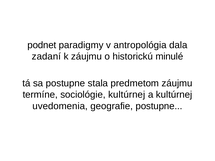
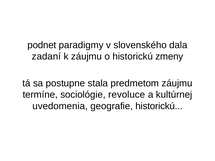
antropológia: antropológia -> slovenského
minulé: minulé -> zmeny
sociológie kultúrnej: kultúrnej -> revoluce
geografie postupne: postupne -> historickú
